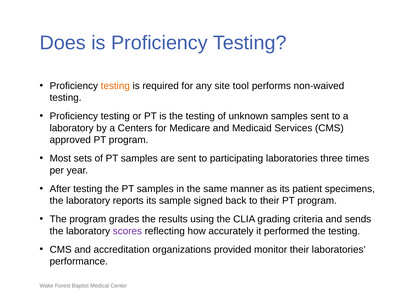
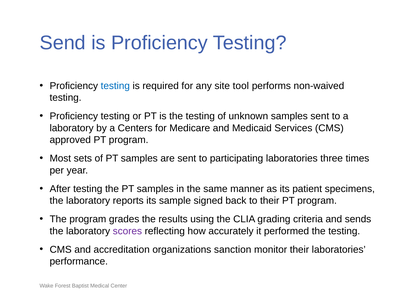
Does: Does -> Send
testing at (115, 86) colour: orange -> blue
provided: provided -> sanction
